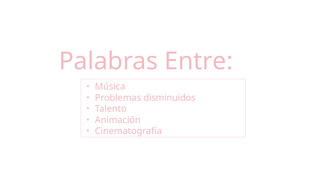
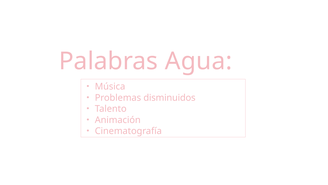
Entre: Entre -> Agua
